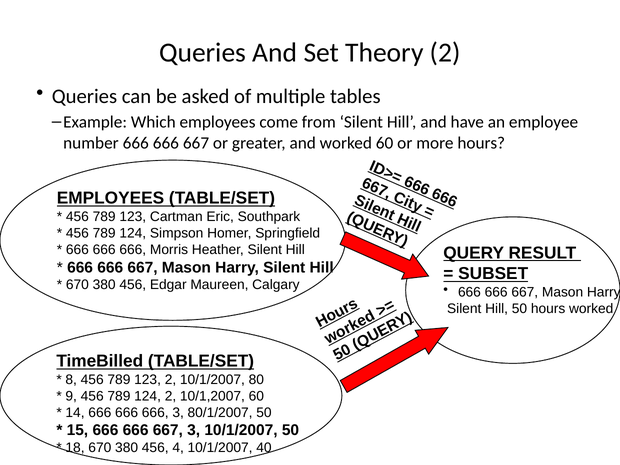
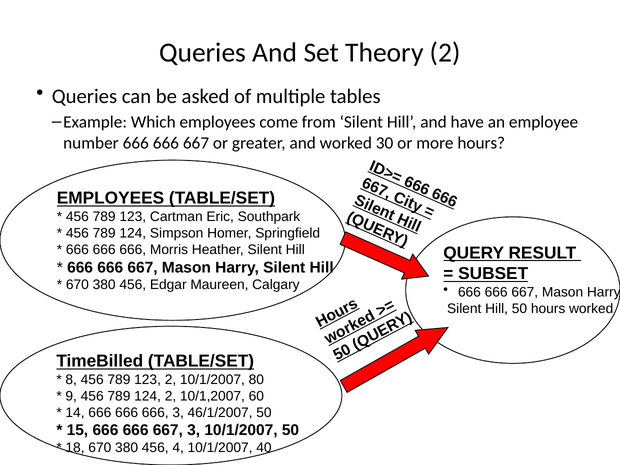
worked 60: 60 -> 30
80/1/2007: 80/1/2007 -> 46/1/2007
